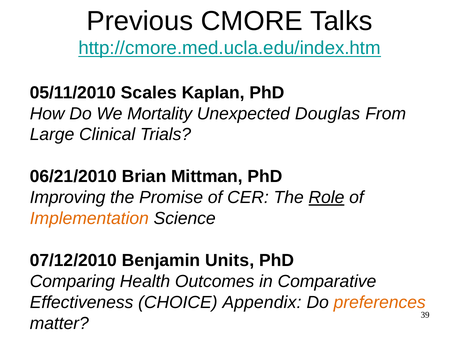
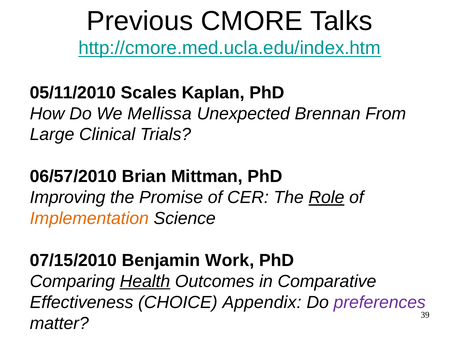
Mortality: Mortality -> Mellissa
Douglas: Douglas -> Brennan
06/21/2010: 06/21/2010 -> 06/57/2010
07/12/2010: 07/12/2010 -> 07/15/2010
Units: Units -> Work
Health underline: none -> present
preferences colour: orange -> purple
